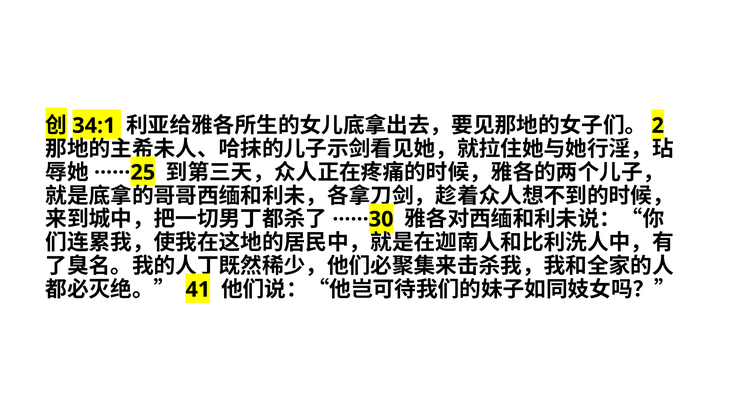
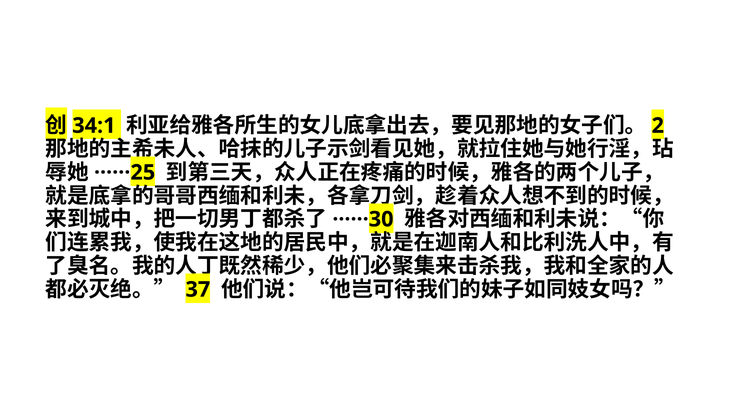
41: 41 -> 37
